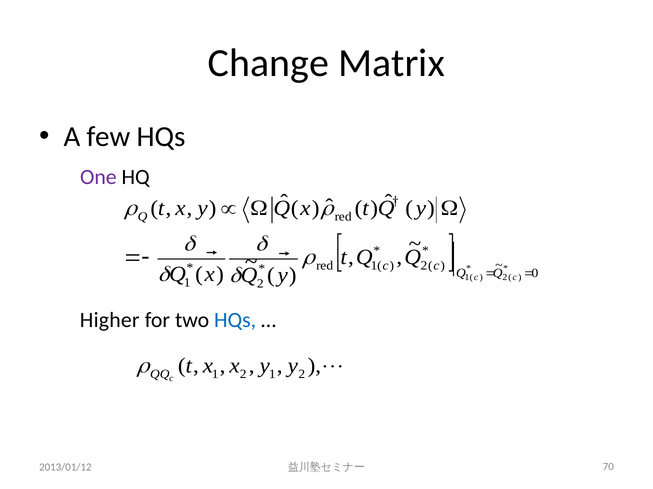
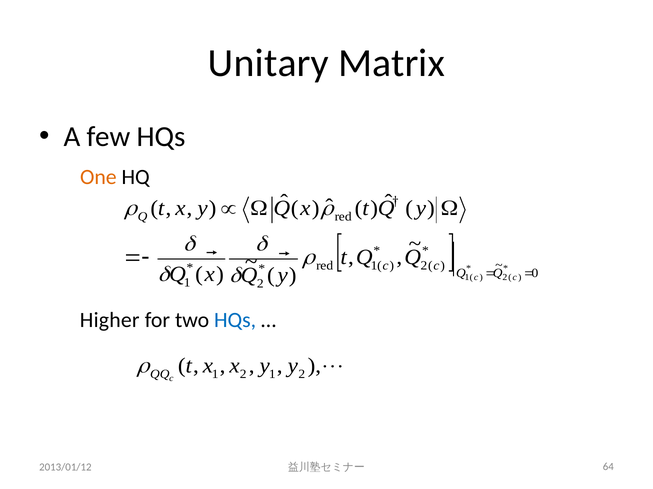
Change: Change -> Unitary
One colour: purple -> orange
70: 70 -> 64
